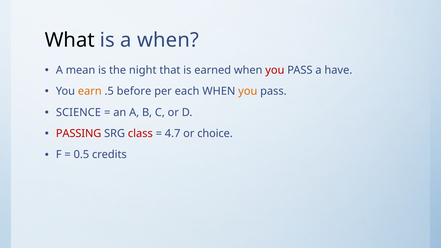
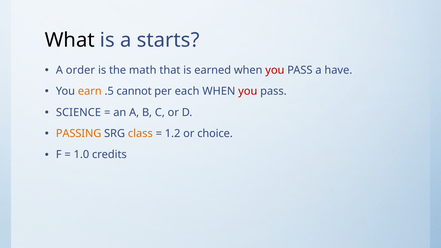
a when: when -> starts
mean: mean -> order
night: night -> math
before: before -> cannot
you at (248, 91) colour: orange -> red
PASSING colour: red -> orange
class colour: red -> orange
4.7: 4.7 -> 1.2
0.5: 0.5 -> 1.0
